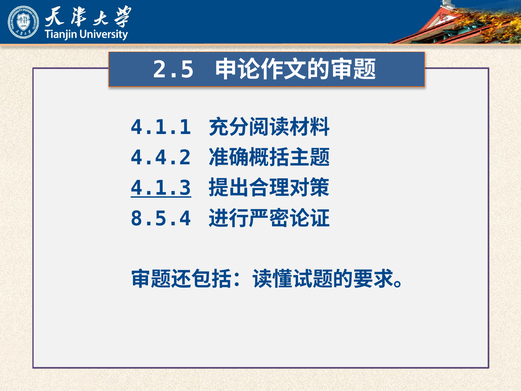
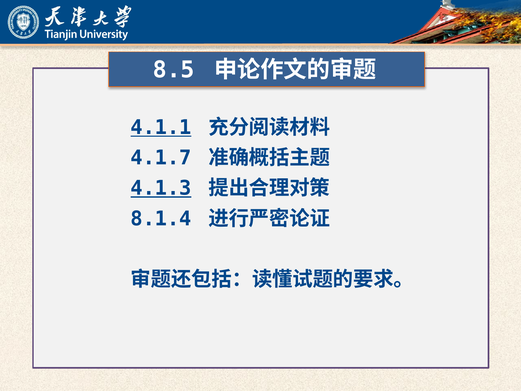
2.5: 2.5 -> 8.5
4.1.1 underline: none -> present
4.4.2: 4.4.2 -> 4.1.7
8.5.4: 8.5.4 -> 8.1.4
